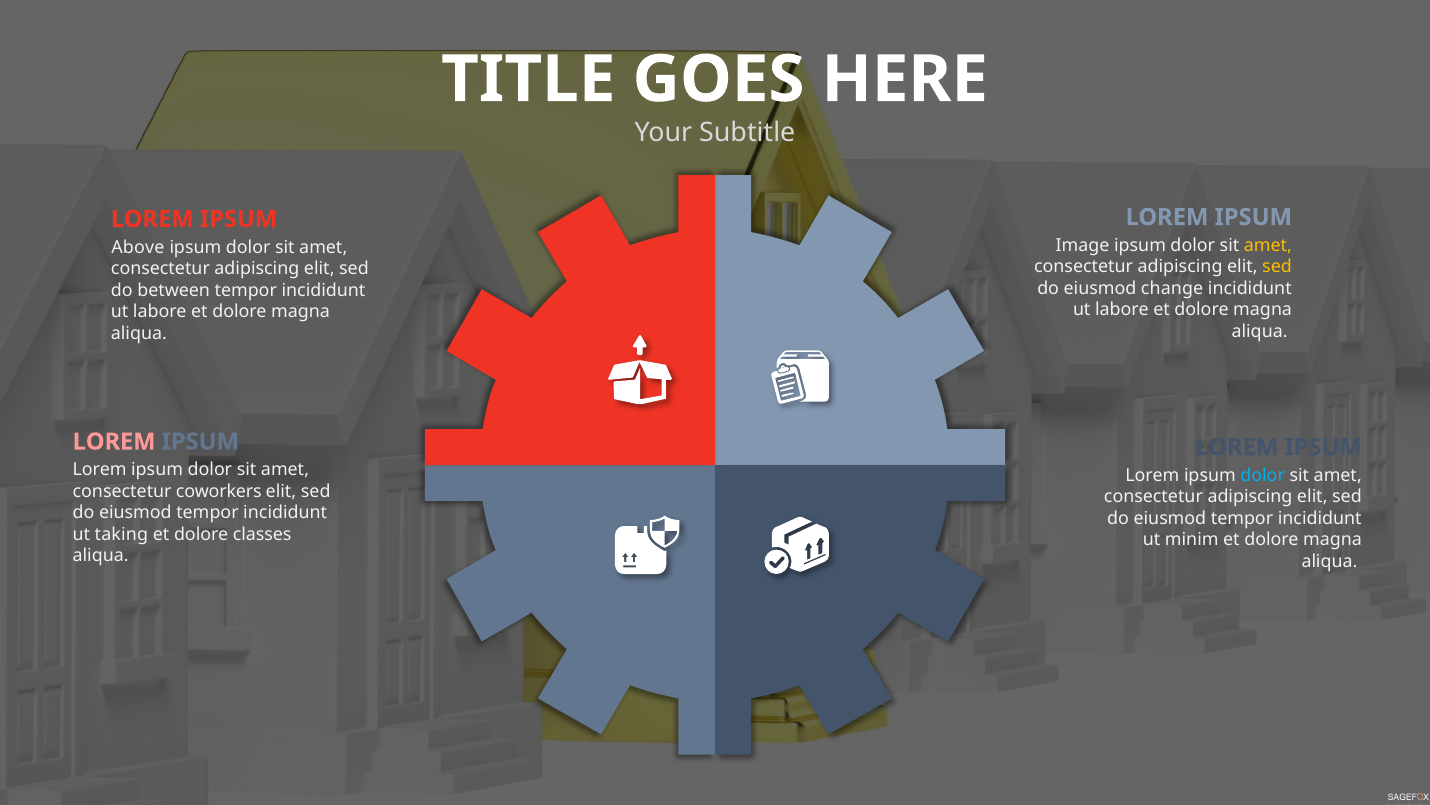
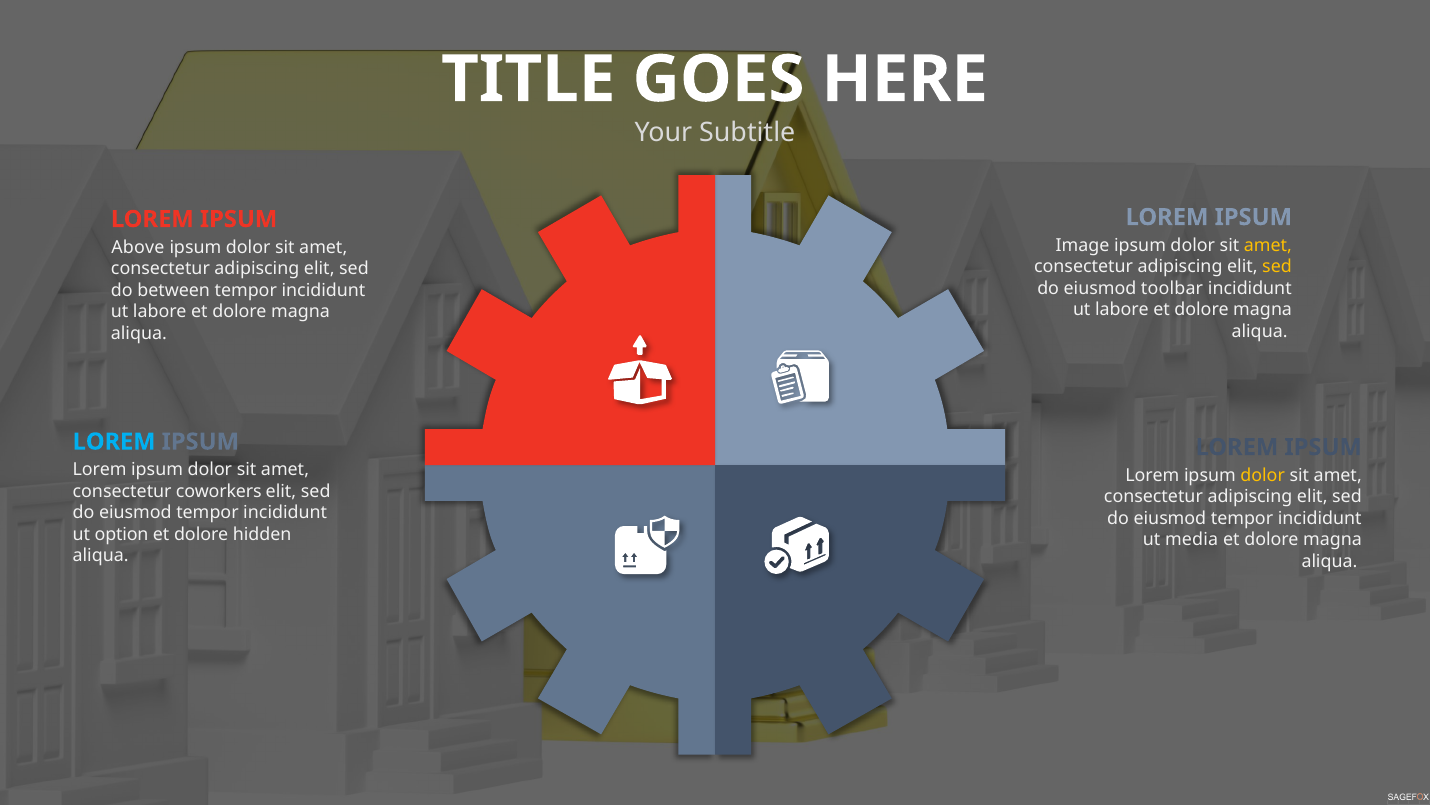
change: change -> toolbar
LOREM at (114, 441) colour: pink -> light blue
dolor at (1263, 475) colour: light blue -> yellow
taking: taking -> option
classes: classes -> hidden
minim: minim -> media
